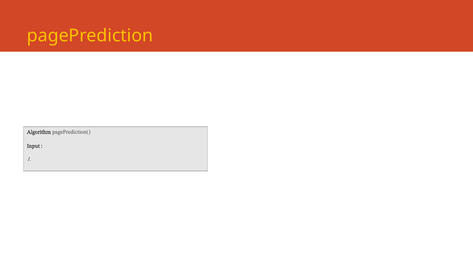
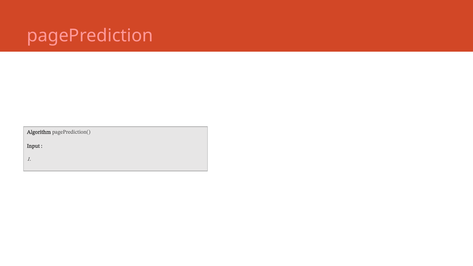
pagePrediction colour: yellow -> pink
